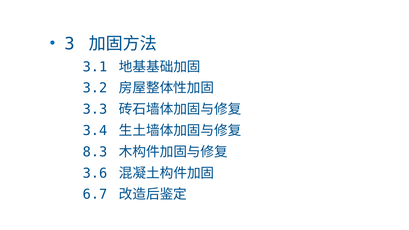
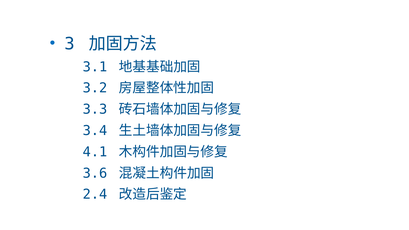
8.3: 8.3 -> 4.1
6.7: 6.7 -> 2.4
